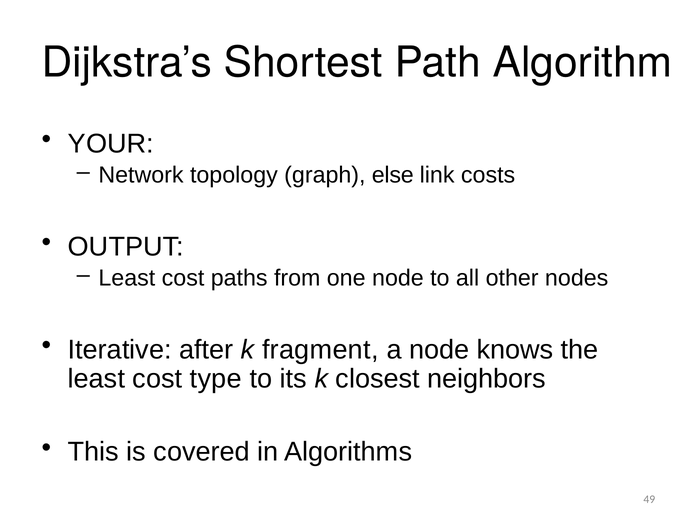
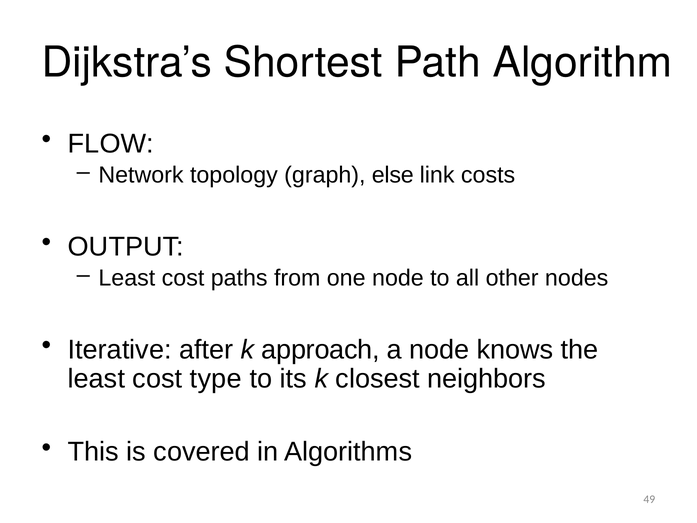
YOUR: YOUR -> FLOW
fragment: fragment -> approach
